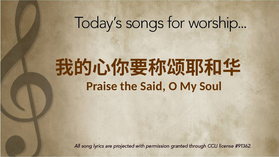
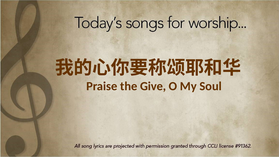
Said: Said -> Give
